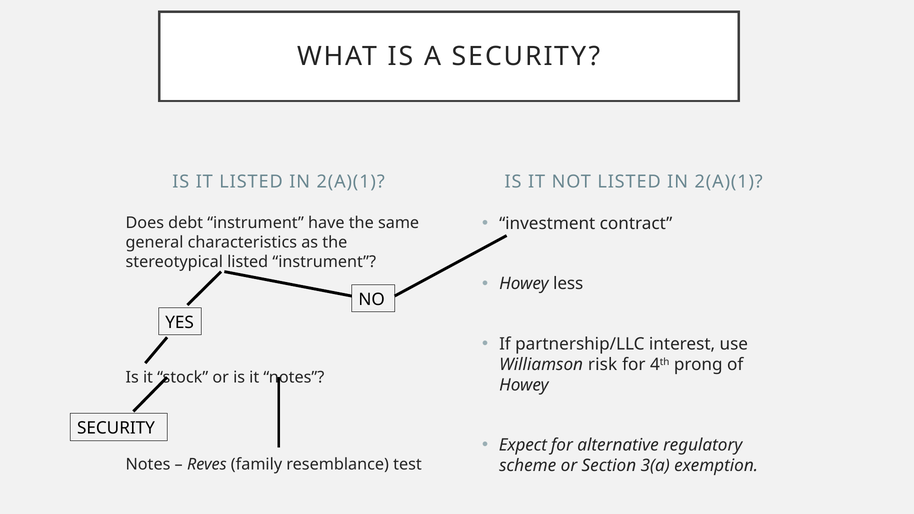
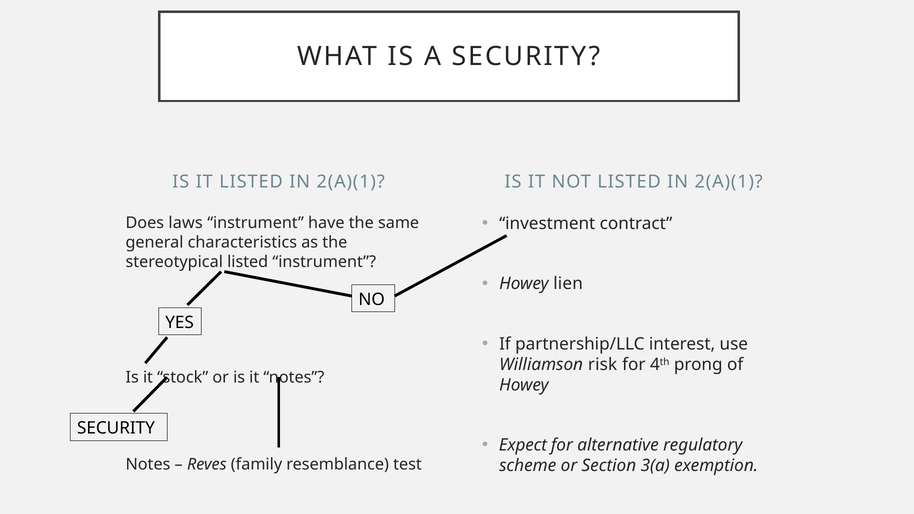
debt: debt -> laws
less: less -> lien
